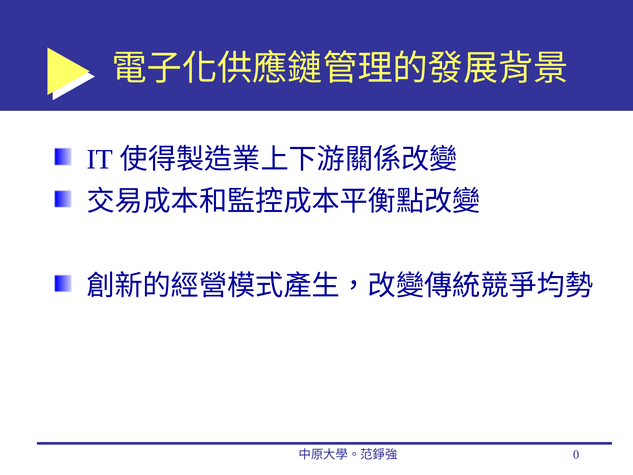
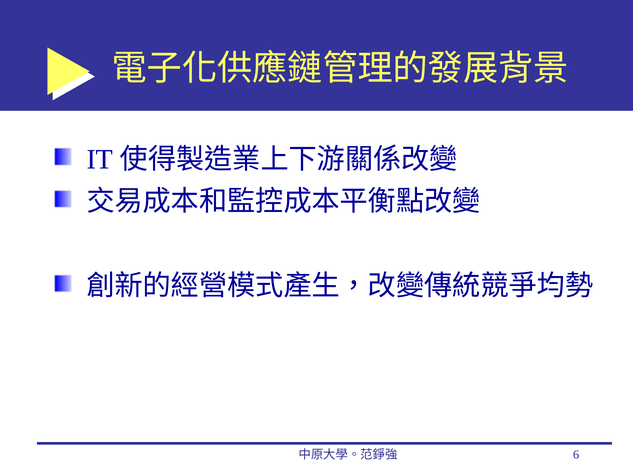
0: 0 -> 6
